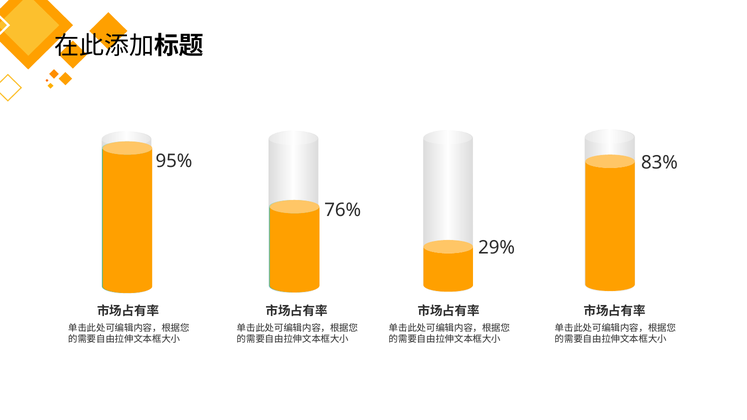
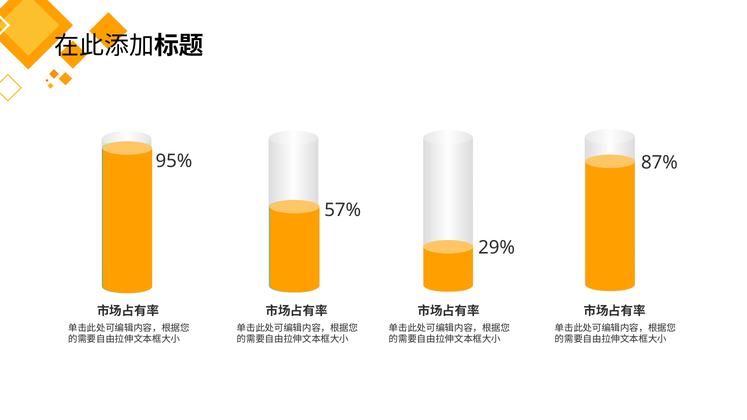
83%: 83% -> 87%
76%: 76% -> 57%
